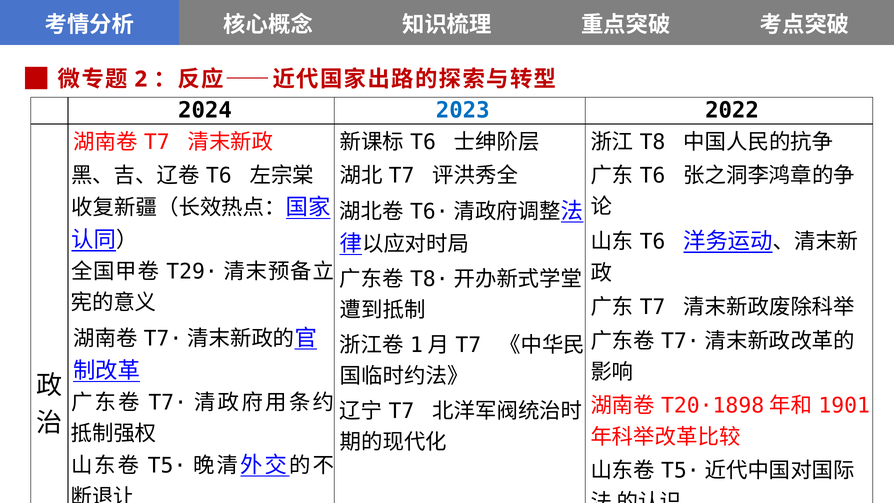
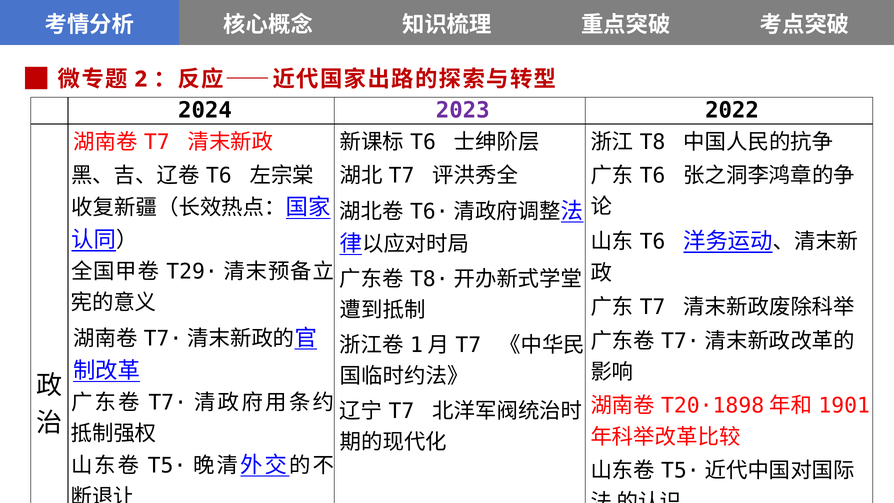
2023 colour: blue -> purple
